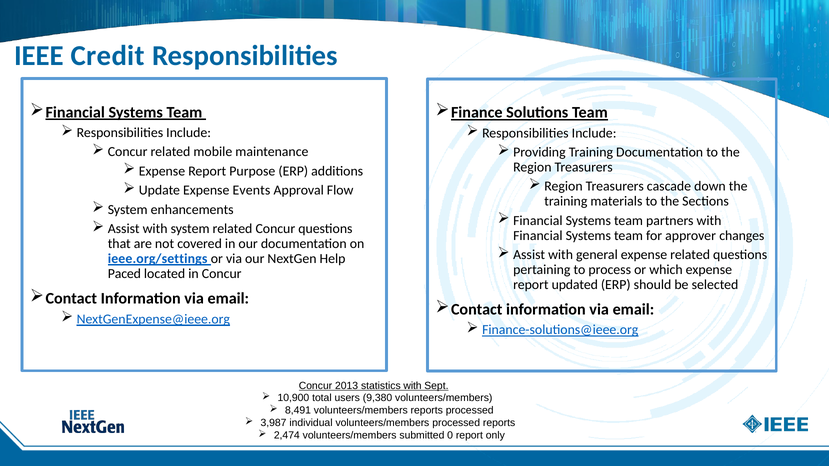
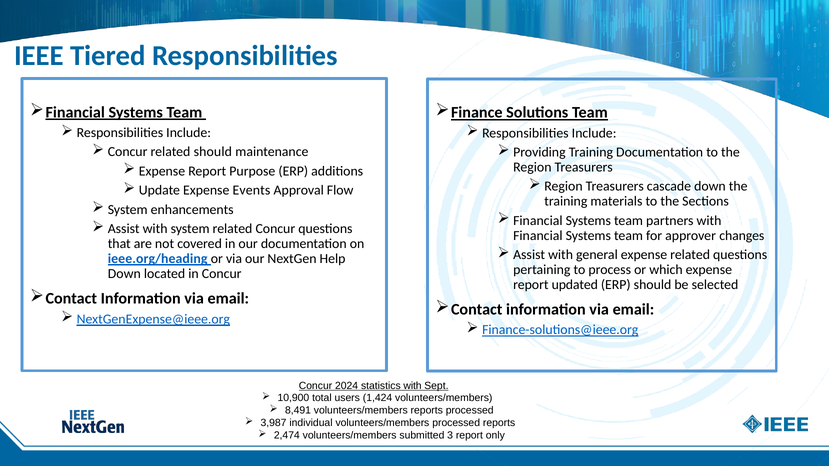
Credit: Credit -> Tiered
related mobile: mobile -> should
ieee.org/settings: ieee.org/settings -> ieee.org/heading
Paced at (124, 274): Paced -> Down
2013: 2013 -> 2024
9,380: 9,380 -> 1,424
0: 0 -> 3
